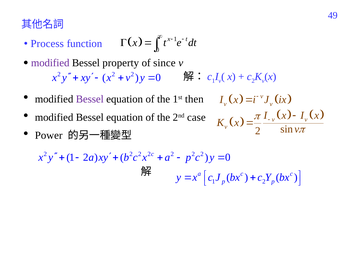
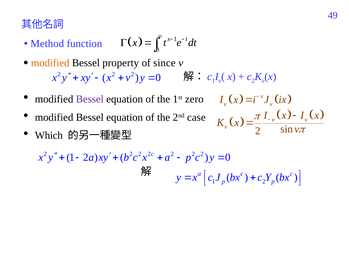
Process: Process -> Method
modified at (50, 63) colour: purple -> orange
then: then -> zero
Power: Power -> Which
